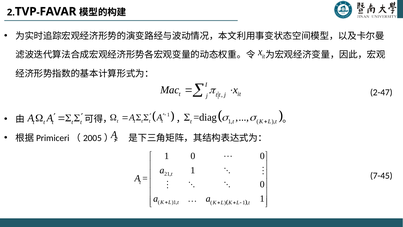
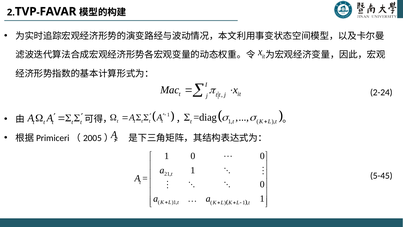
2-47: 2-47 -> 2-24
7-45: 7-45 -> 5-45
